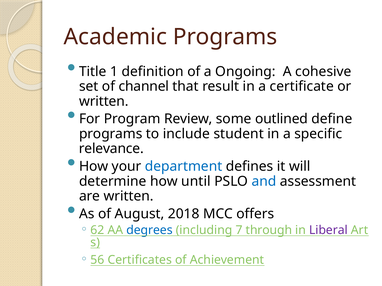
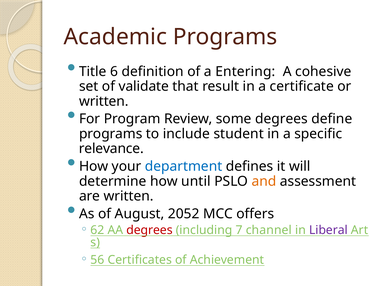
1: 1 -> 6
Ongoing: Ongoing -> Entering
channel: channel -> validate
some outlined: outlined -> degrees
and colour: blue -> orange
2018: 2018 -> 2052
degrees at (149, 231) colour: blue -> red
through: through -> channel
